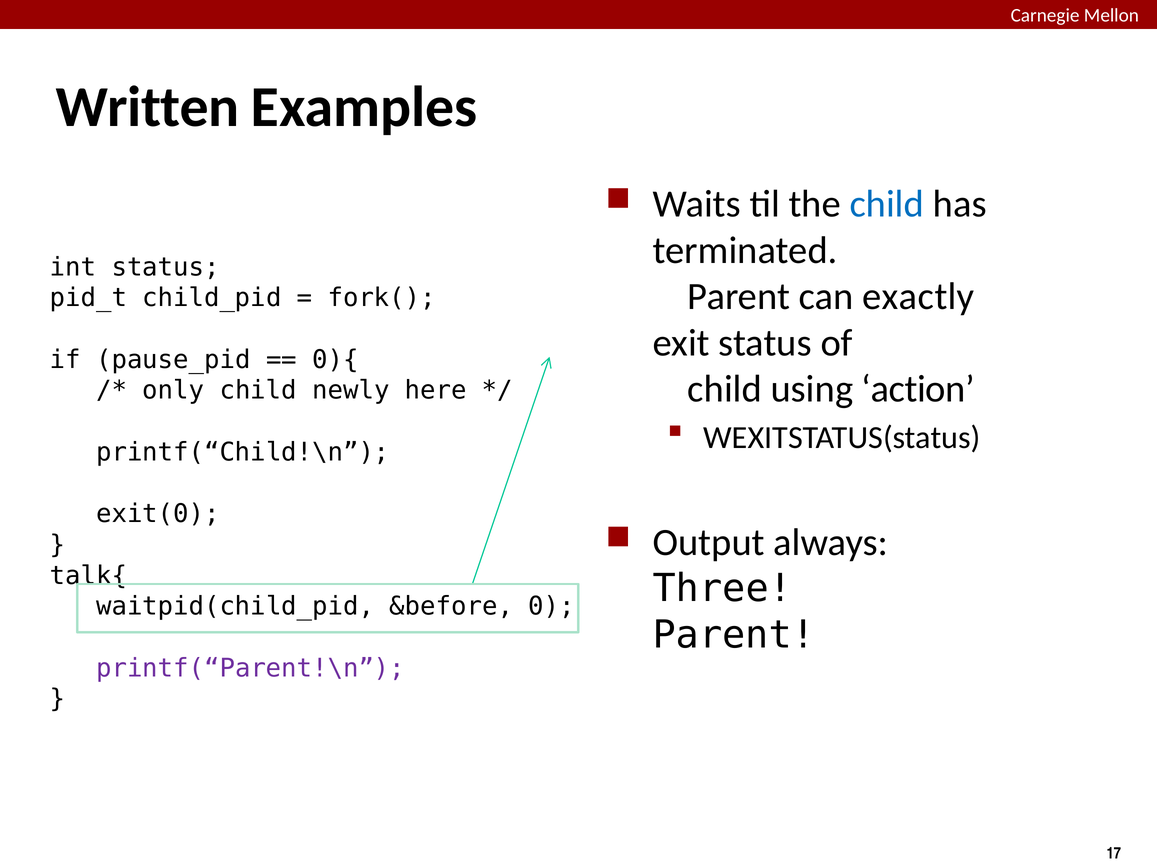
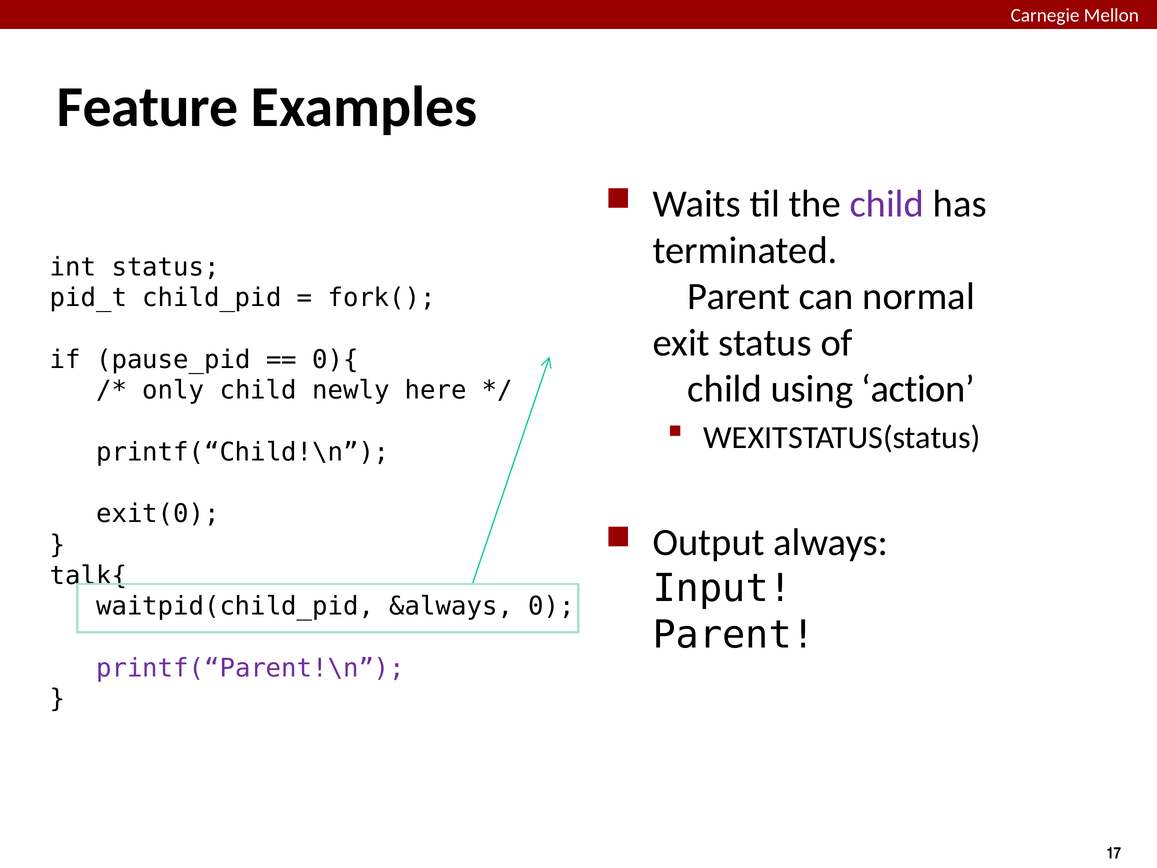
Written: Written -> Feature
child at (887, 204) colour: blue -> purple
exactly: exactly -> normal
Three: Three -> Input
&before: &before -> &always
